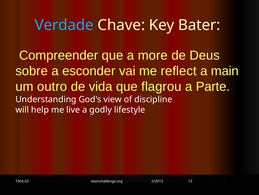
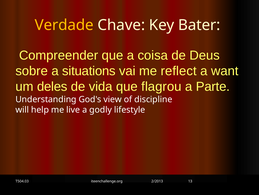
Verdade colour: light blue -> yellow
more: more -> coisa
esconder: esconder -> situations
main: main -> want
outro: outro -> deles
